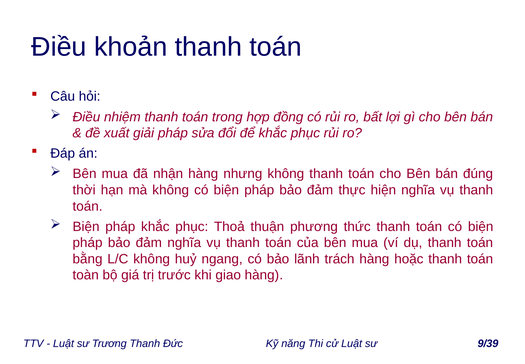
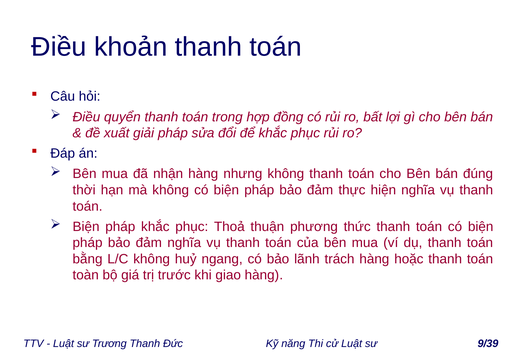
nhiệm: nhiệm -> quyển
